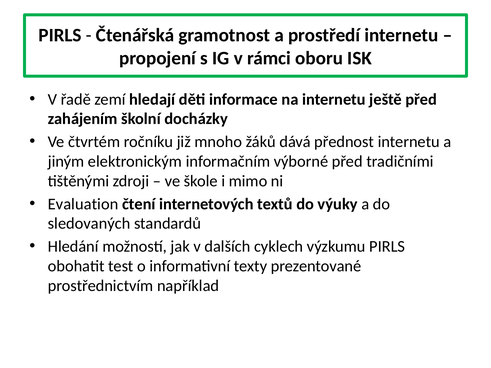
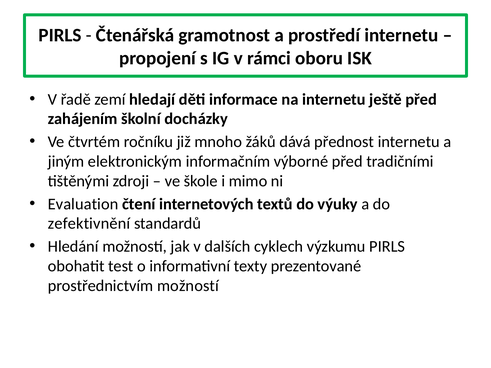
sledovaných: sledovaných -> zefektivnění
prostřednictvím například: například -> možností
